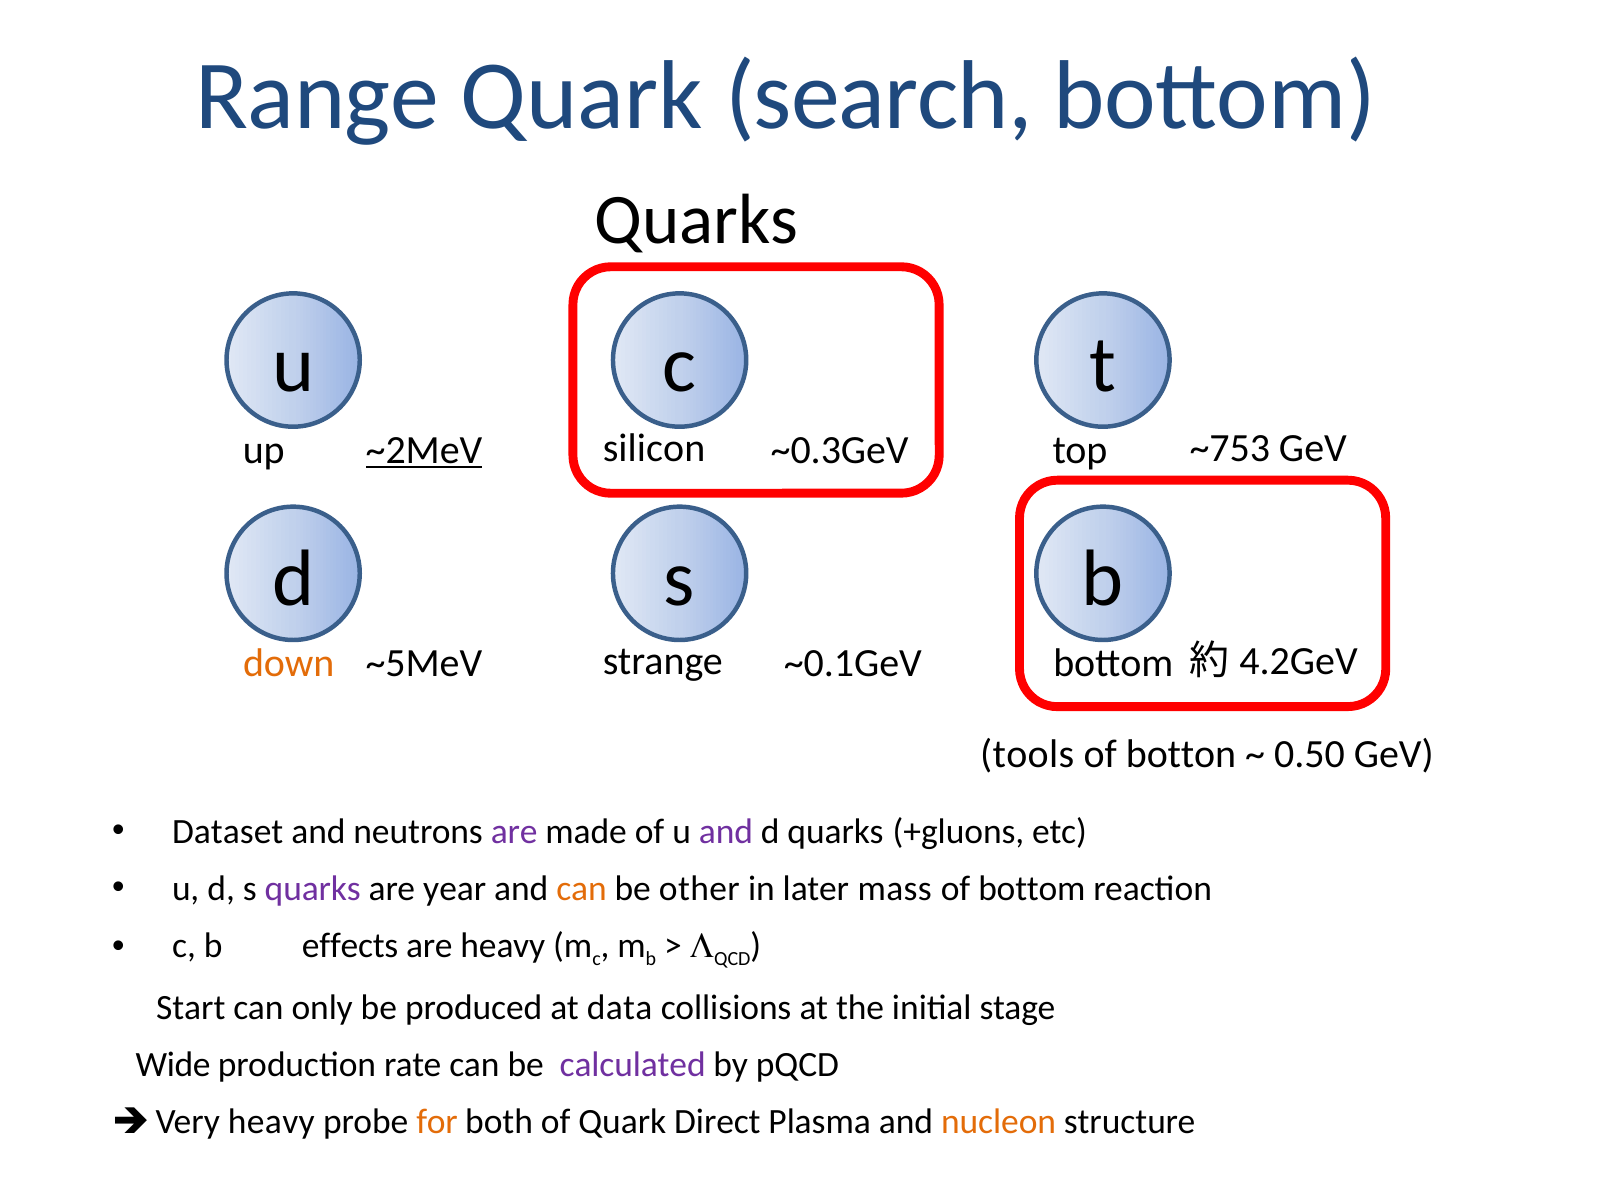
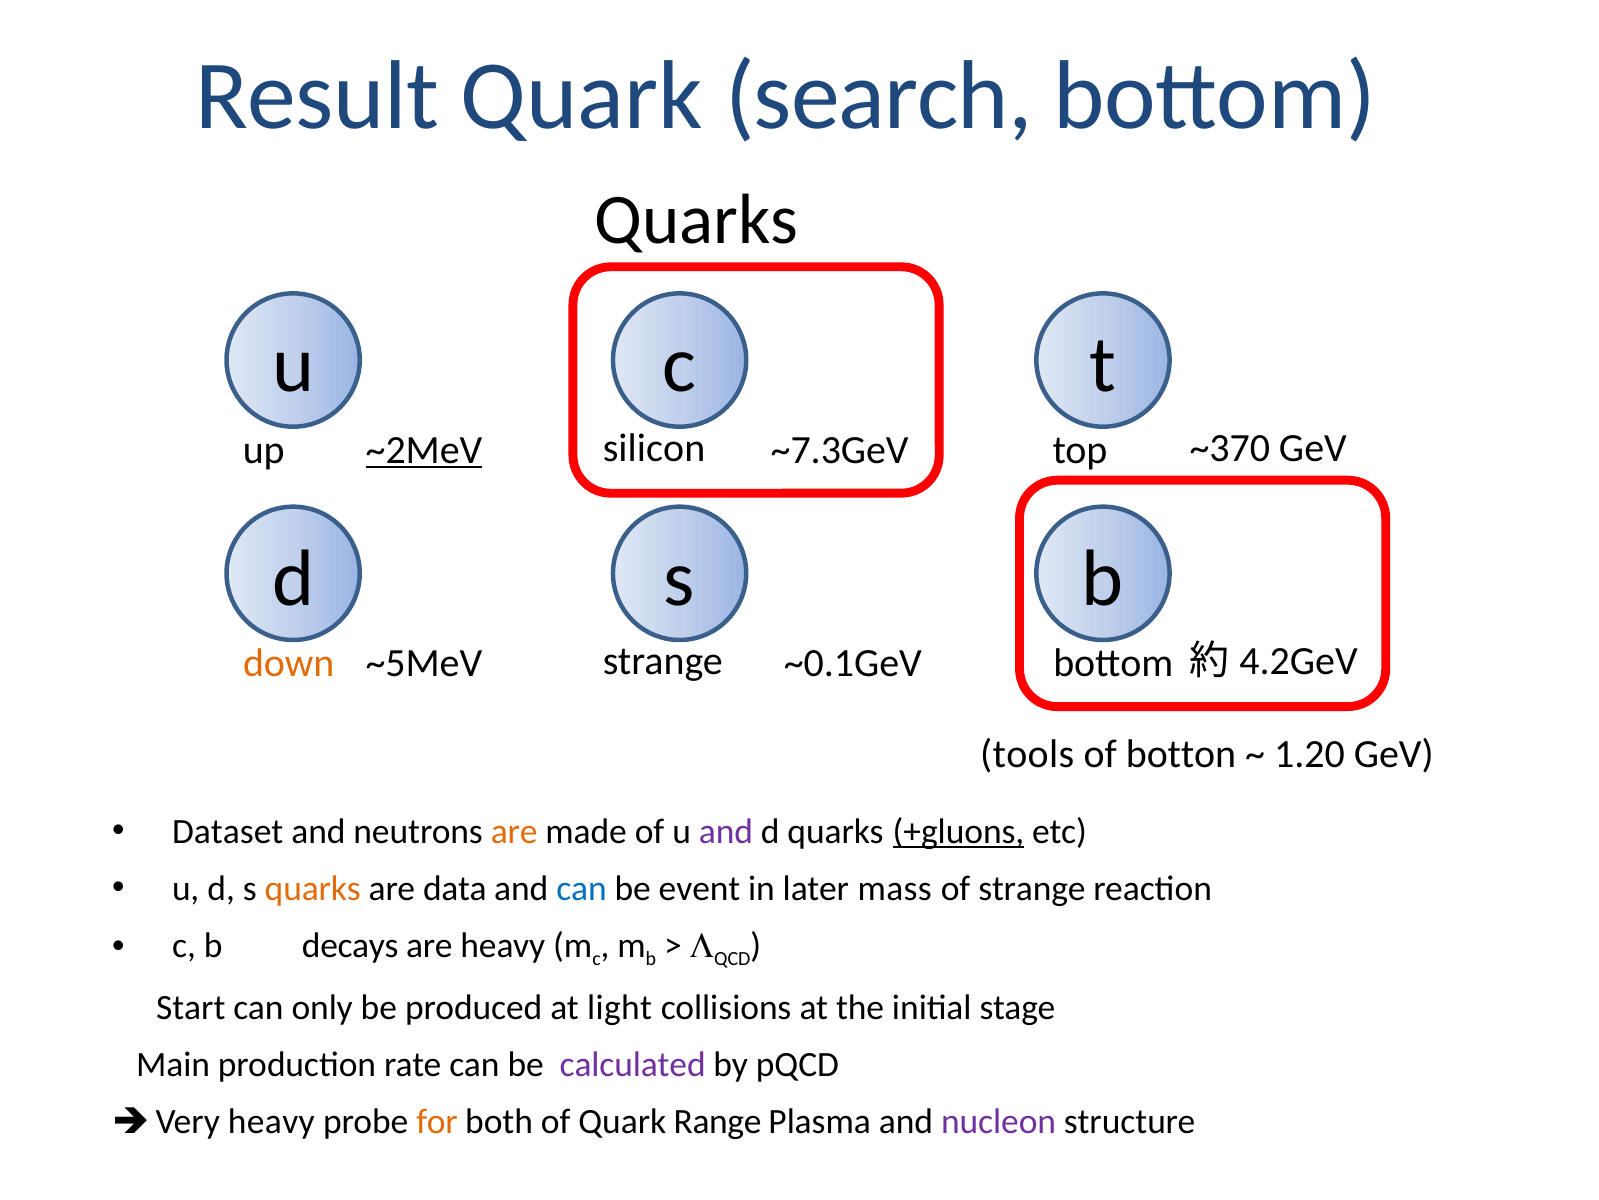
Range: Range -> Result
~753: ~753 -> ~370
~0.3GeV: ~0.3GeV -> ~7.3GeV
0.50: 0.50 -> 1.20
are at (514, 831) colour: purple -> orange
+gluons underline: none -> present
quarks at (313, 888) colour: purple -> orange
year: year -> data
can at (581, 888) colour: orange -> blue
other: other -> event
of bottom: bottom -> strange
effects: effects -> decays
data: data -> light
Wide: Wide -> Main
Direct: Direct -> Range
nucleon colour: orange -> purple
